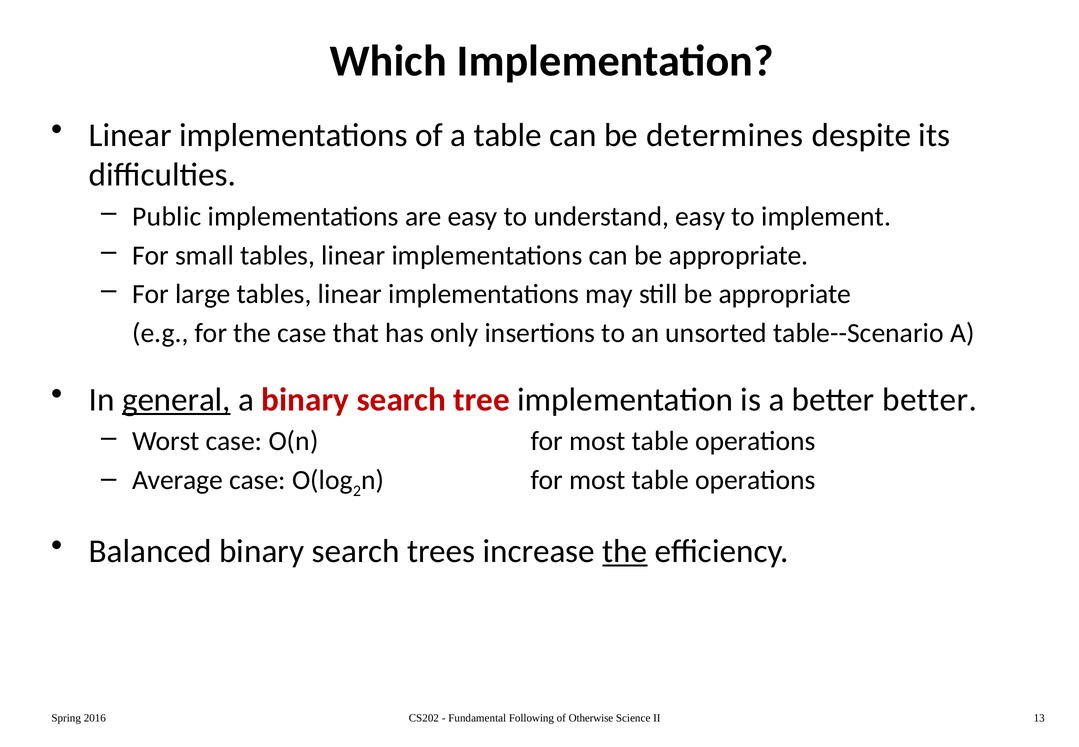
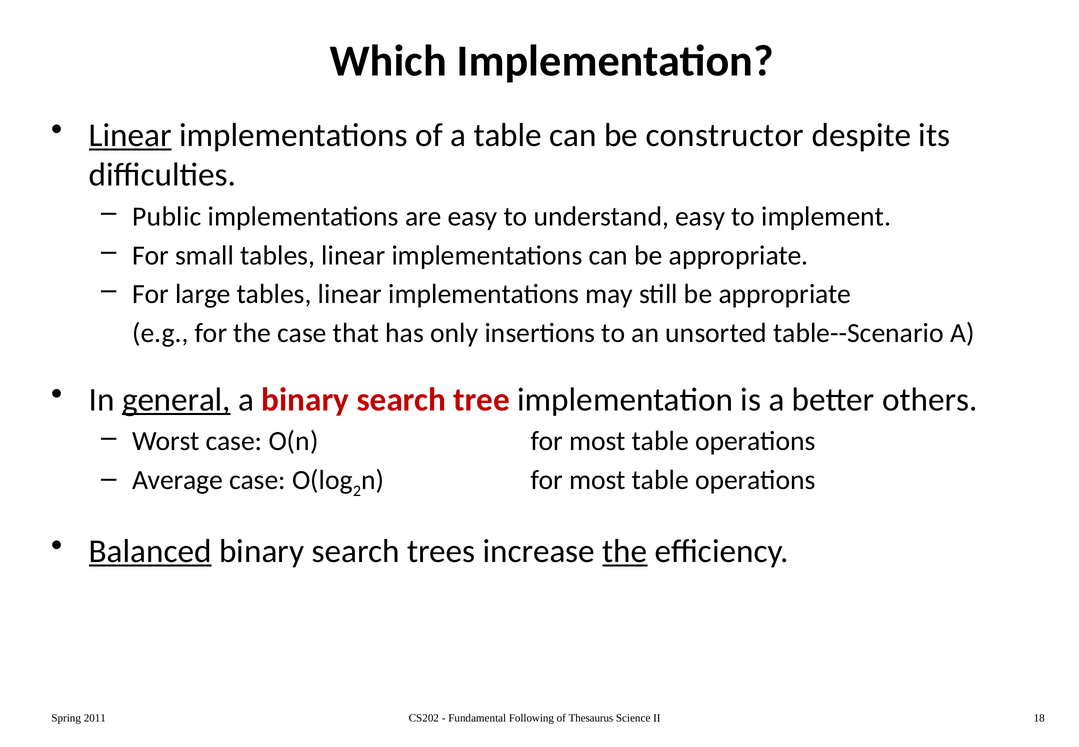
Linear at (130, 135) underline: none -> present
determines: determines -> constructor
better better: better -> others
Balanced underline: none -> present
2016: 2016 -> 2011
Otherwise: Otherwise -> Thesaurus
13: 13 -> 18
